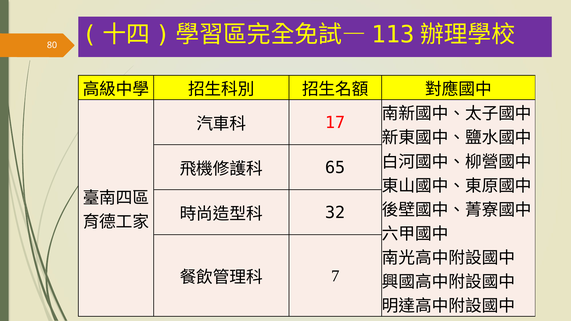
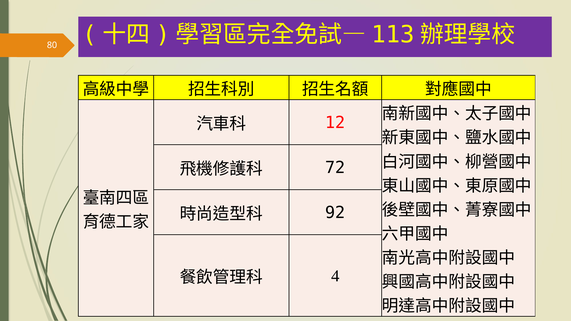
17: 17 -> 12
65: 65 -> 72
32: 32 -> 92
7: 7 -> 4
